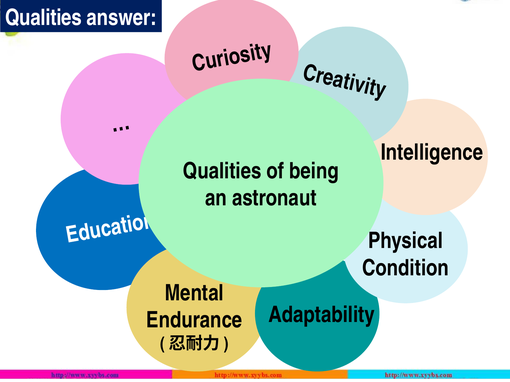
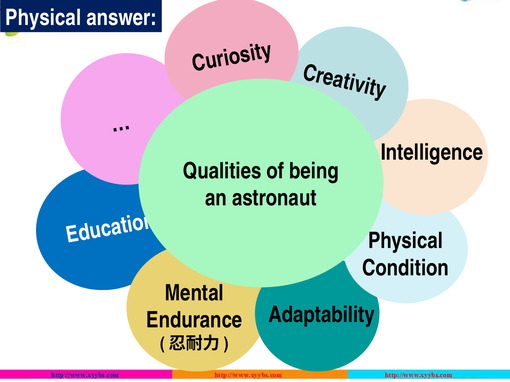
Qualities at (43, 18): Qualities -> Physical
